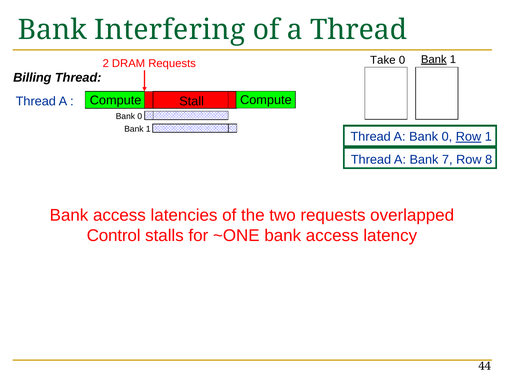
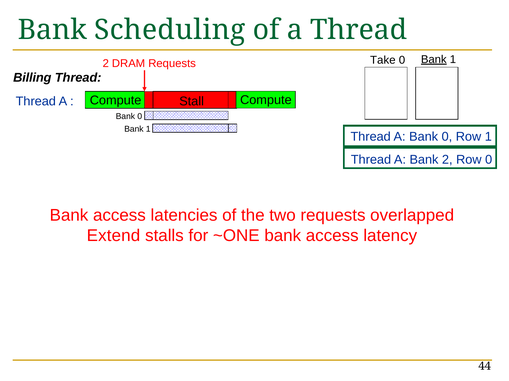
Interfering: Interfering -> Scheduling
Row at (468, 137) underline: present -> none
Bank 7: 7 -> 2
Row 8: 8 -> 0
Control: Control -> Extend
